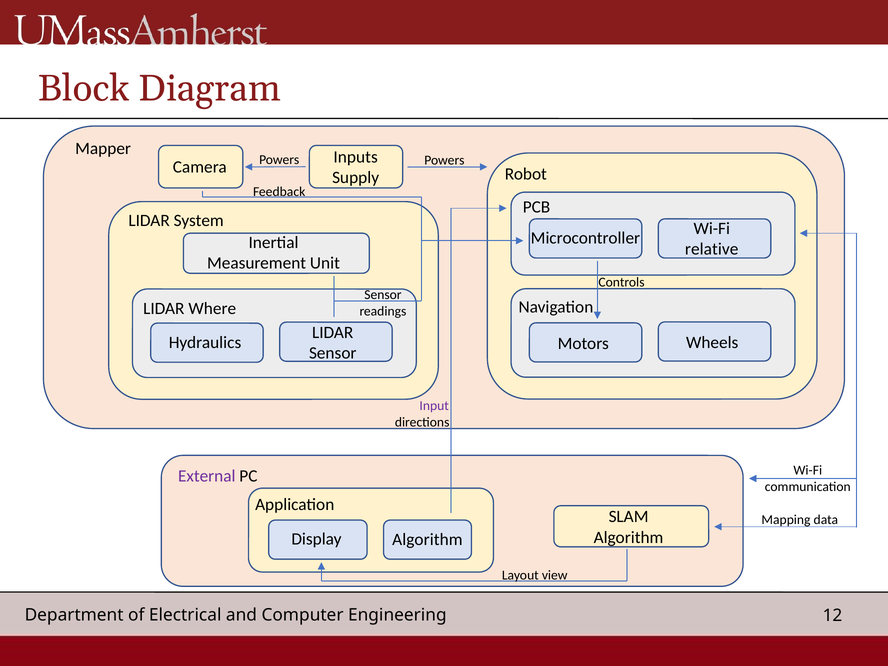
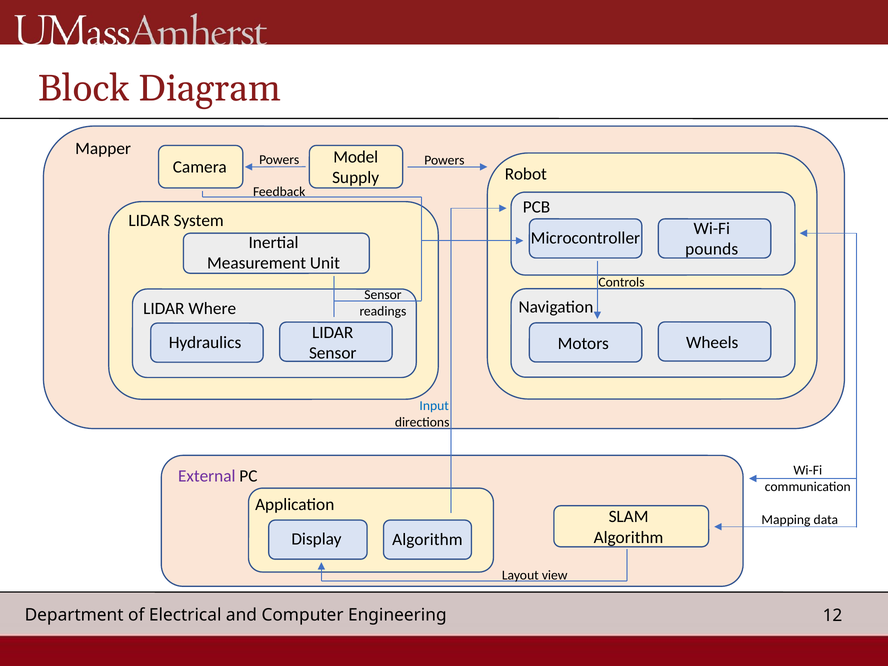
Inputs: Inputs -> Model
relative: relative -> pounds
Input colour: purple -> blue
